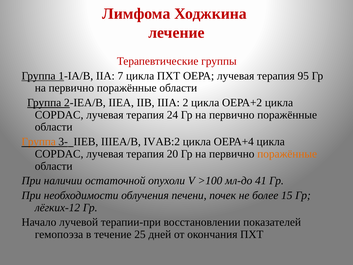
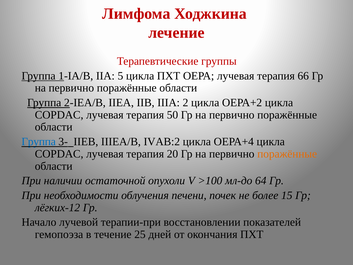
7: 7 -> 5
95: 95 -> 66
24: 24 -> 50
Группа at (39, 142) colour: orange -> blue
41: 41 -> 64
